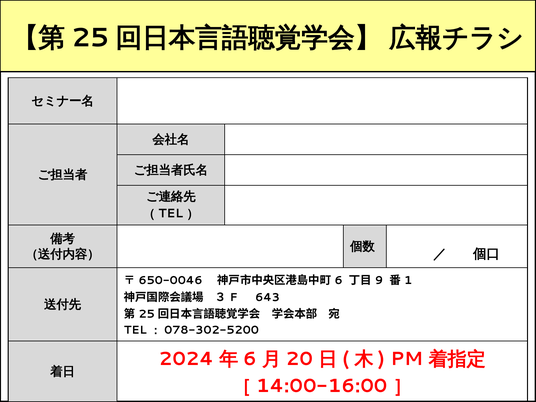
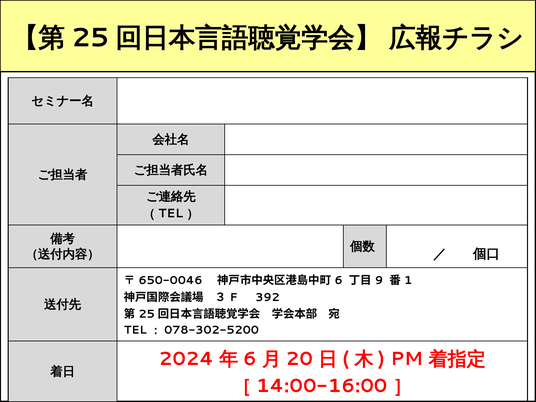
643: 643 -> 392
